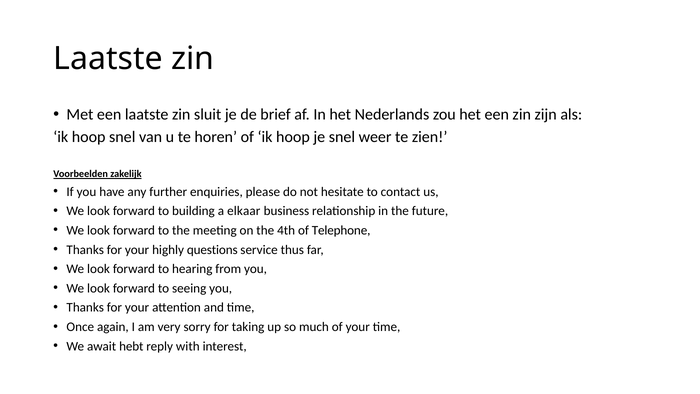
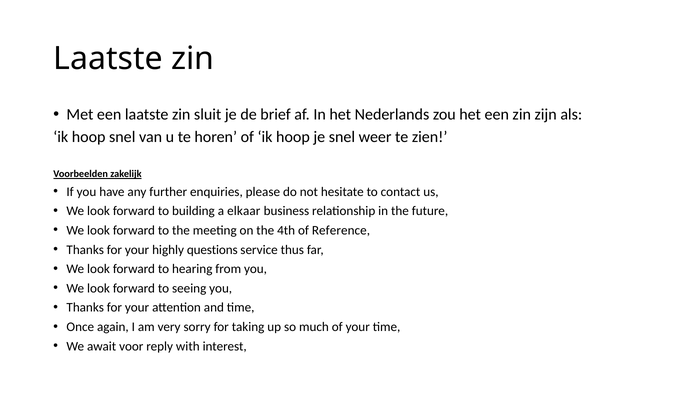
Telephone: Telephone -> Reference
hebt: hebt -> voor
